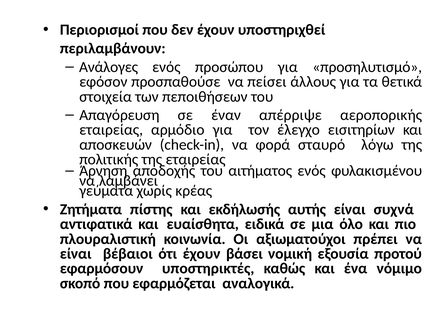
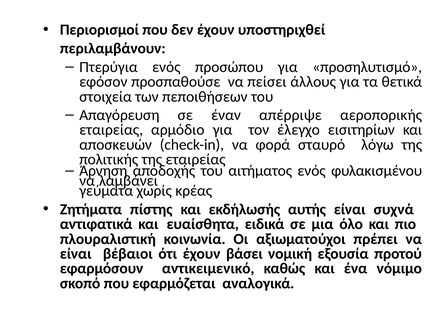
Ανάλογες: Ανάλογες -> Πτερύγια
υποστηρικτές: υποστηρικτές -> αντικειμενικό
